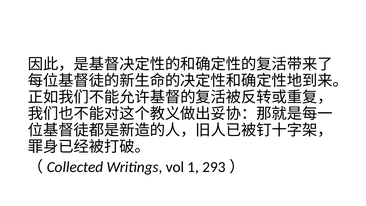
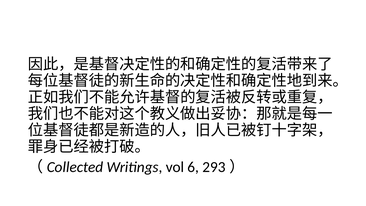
1: 1 -> 6
